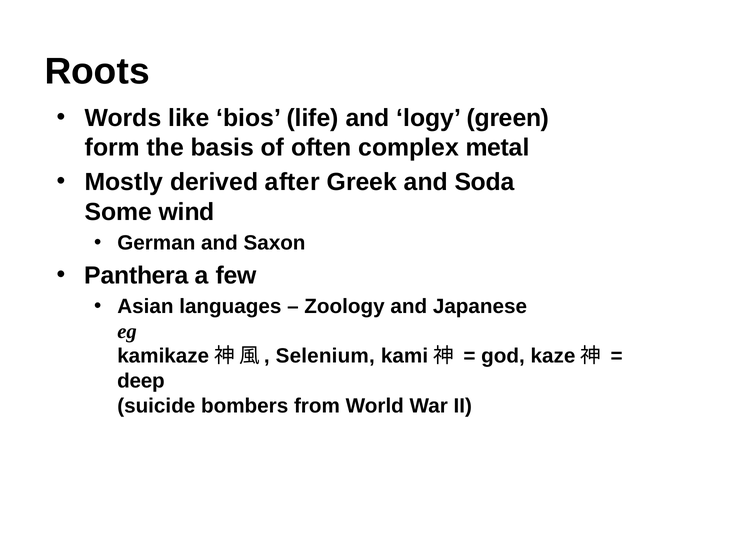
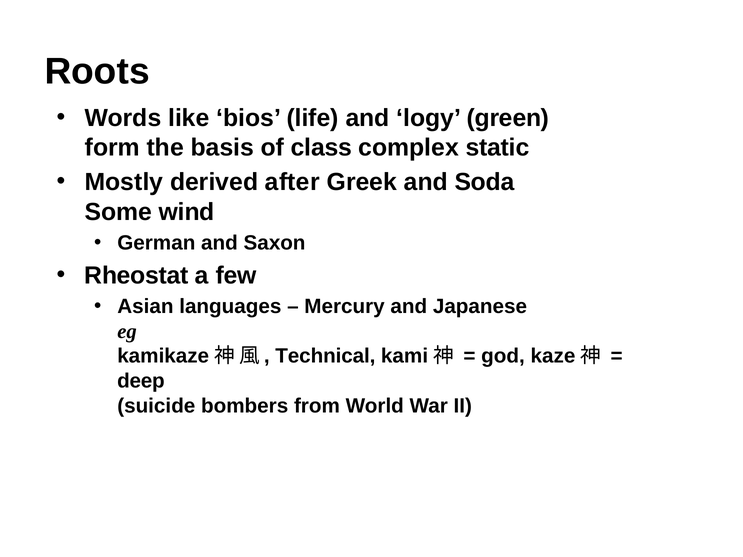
often: often -> class
metal: metal -> static
Panthera: Panthera -> Rheostat
Zoology: Zoology -> Mercury
Selenium: Selenium -> Technical
